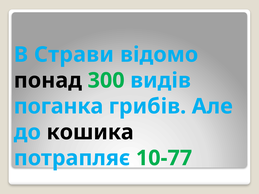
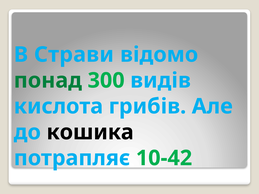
понад colour: black -> green
поганка: поганка -> кислота
10-77: 10-77 -> 10-42
